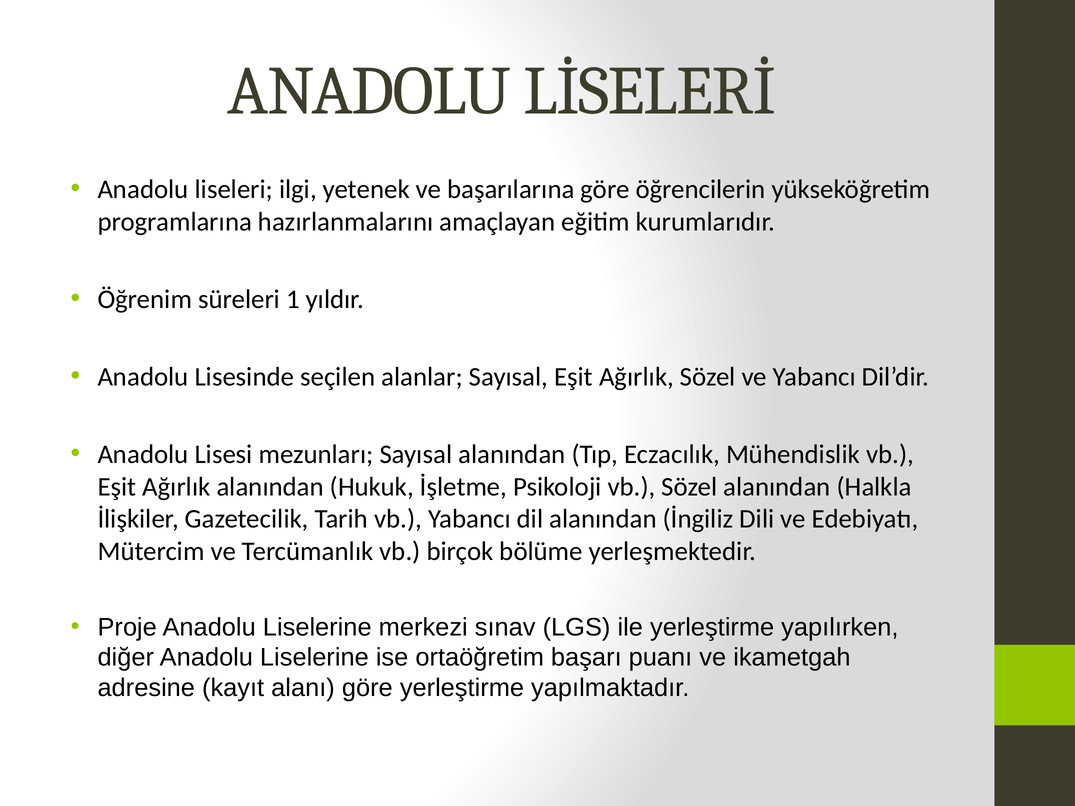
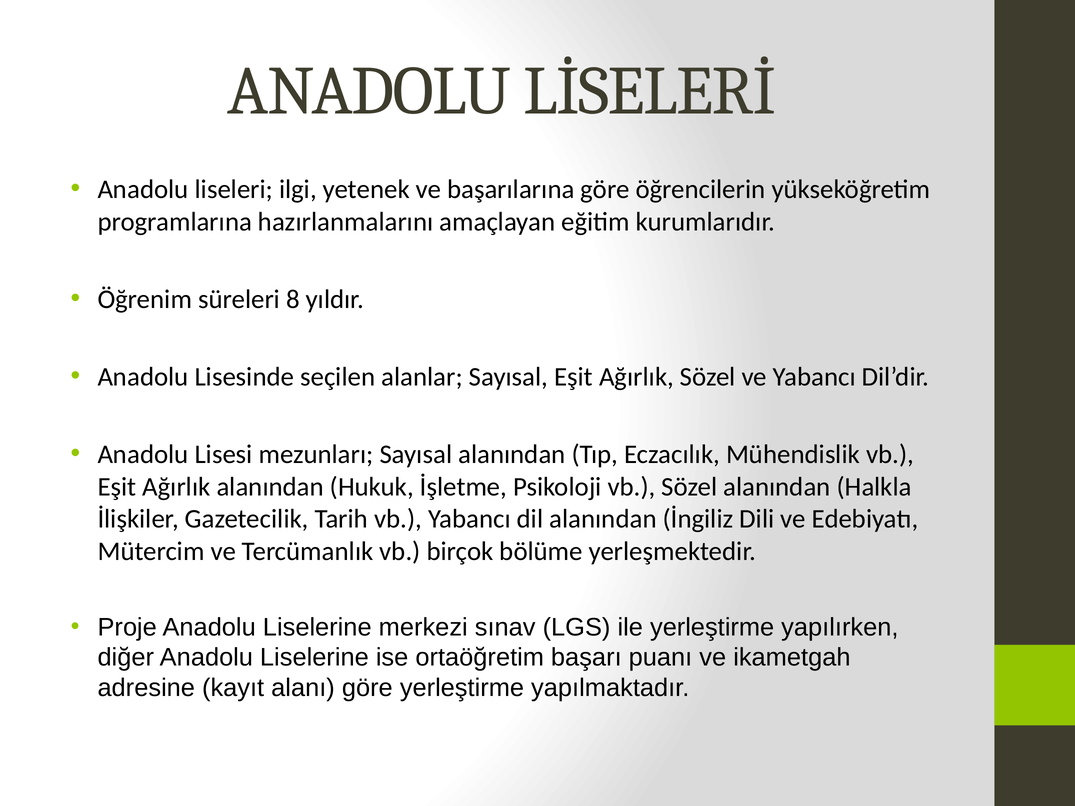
1: 1 -> 8
